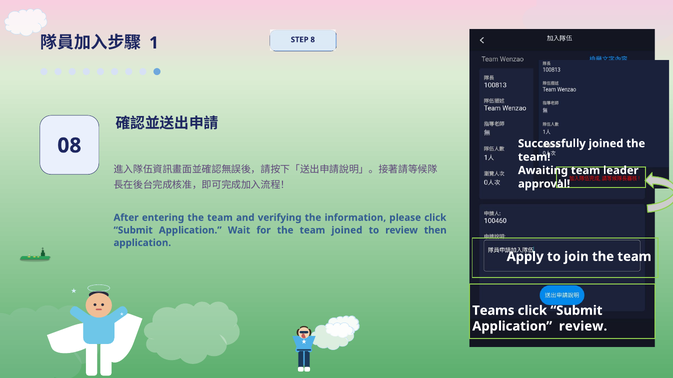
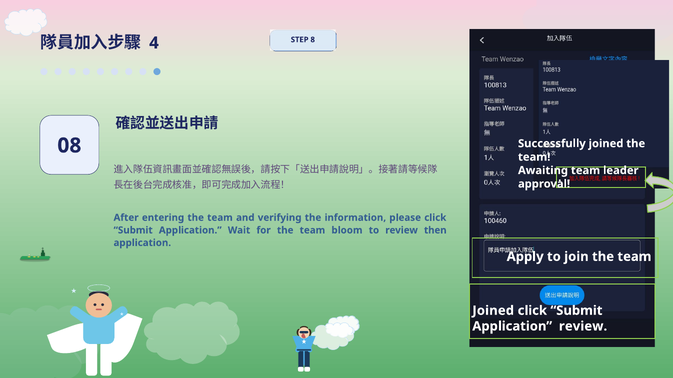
1: 1 -> 4
team joined: joined -> bloom
Teams at (493, 311): Teams -> Joined
